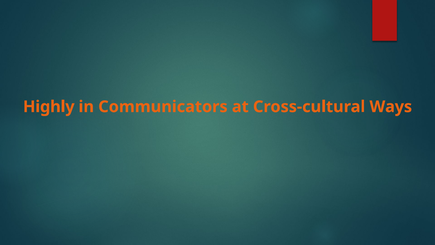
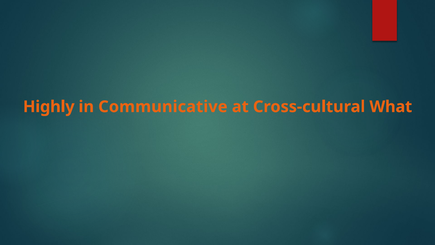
Communicators: Communicators -> Communicative
Ways: Ways -> What
